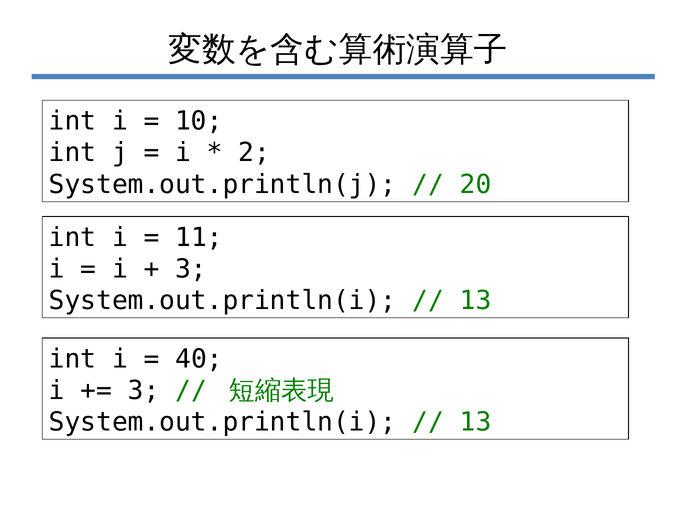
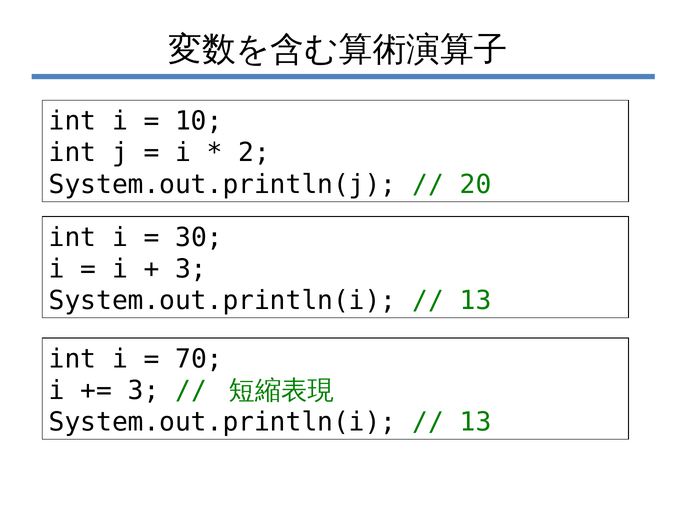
11: 11 -> 30
40: 40 -> 70
